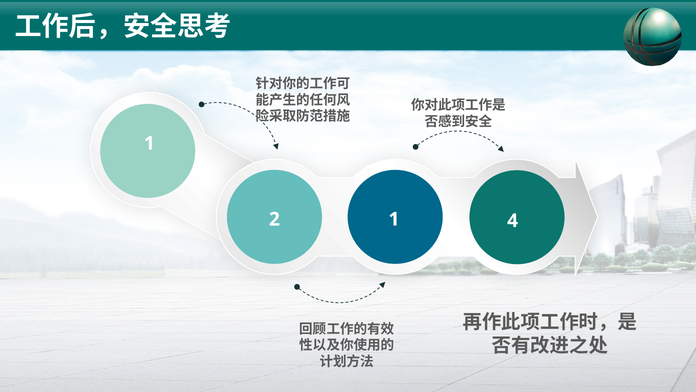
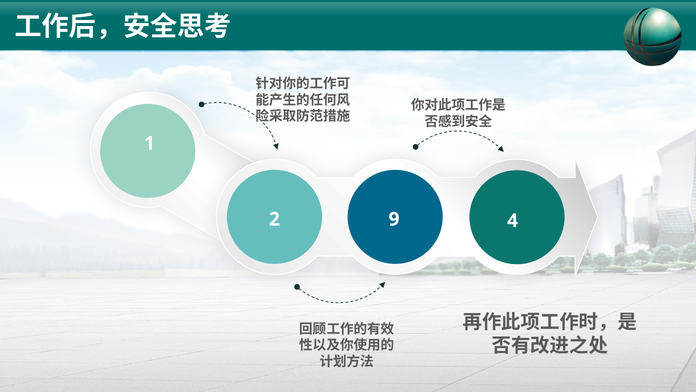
2 1: 1 -> 9
